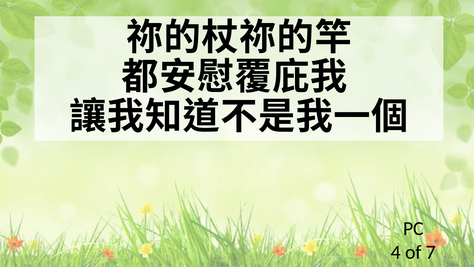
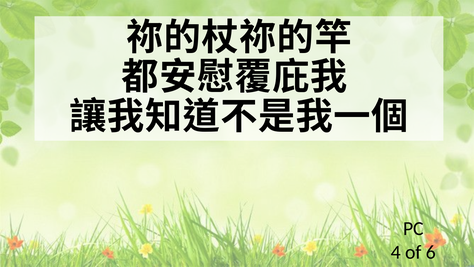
7: 7 -> 6
